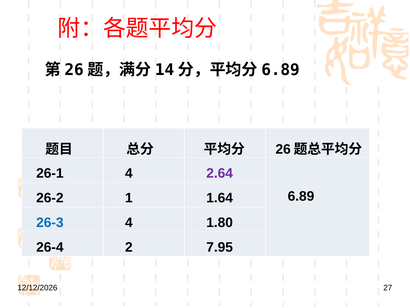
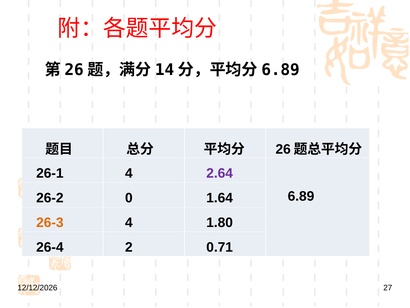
1: 1 -> 0
26-3 colour: blue -> orange
7.95: 7.95 -> 0.71
